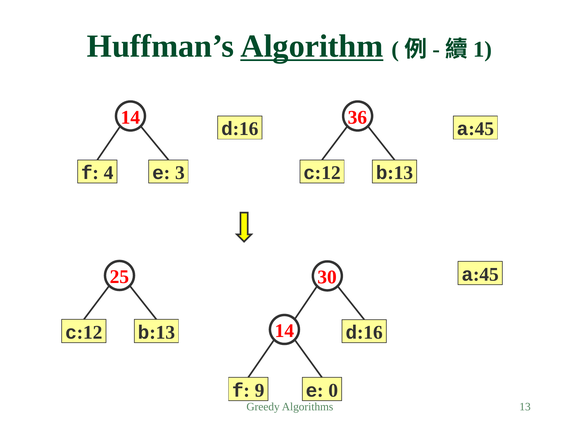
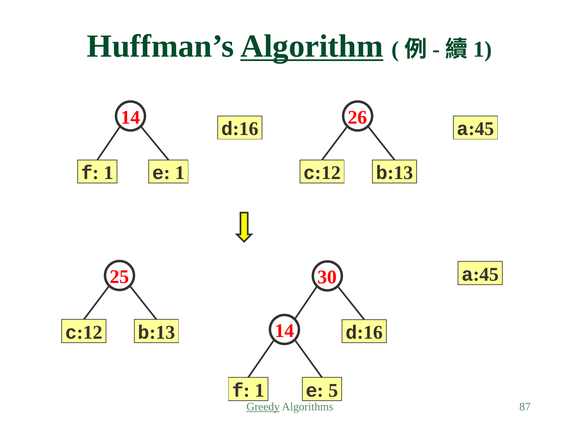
36: 36 -> 26
4 at (109, 173): 4 -> 1
3 at (180, 173): 3 -> 1
9 at (260, 390): 9 -> 1
0: 0 -> 5
Greedy underline: none -> present
13: 13 -> 87
